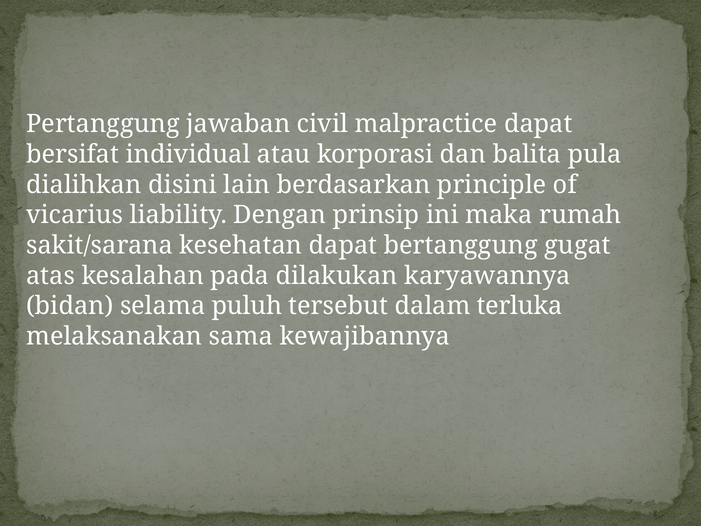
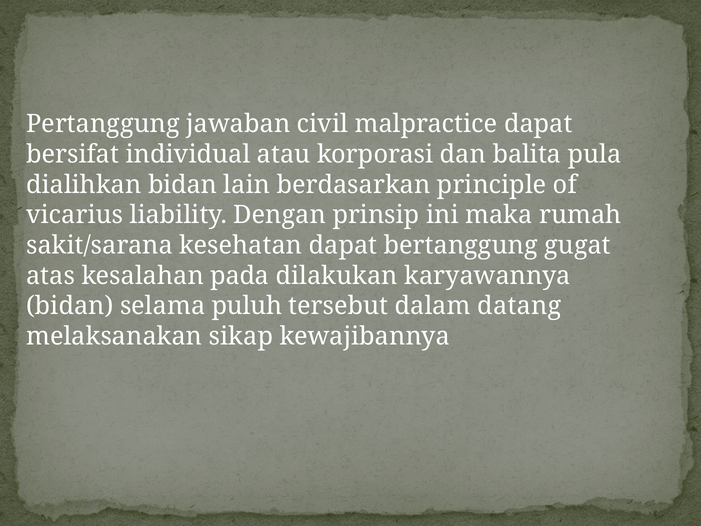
dialihkan disini: disini -> bidan
terluka: terluka -> datang
sama: sama -> sikap
